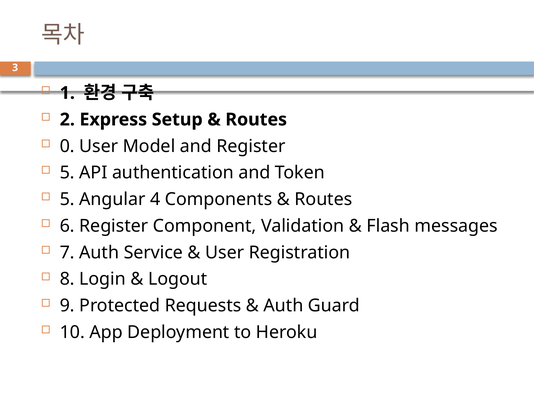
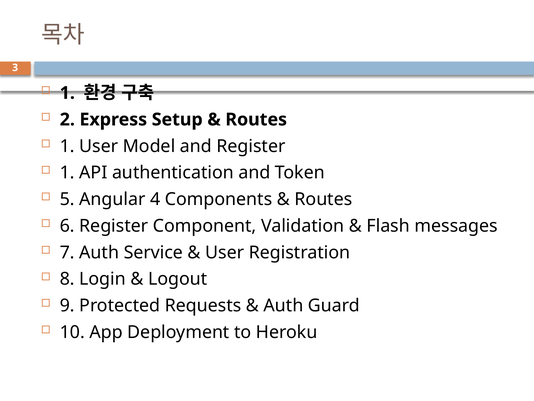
0 at (67, 146): 0 -> 1
5 at (67, 173): 5 -> 1
